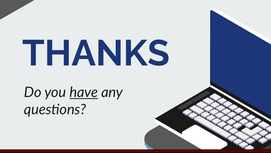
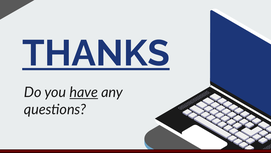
THANKS underline: none -> present
